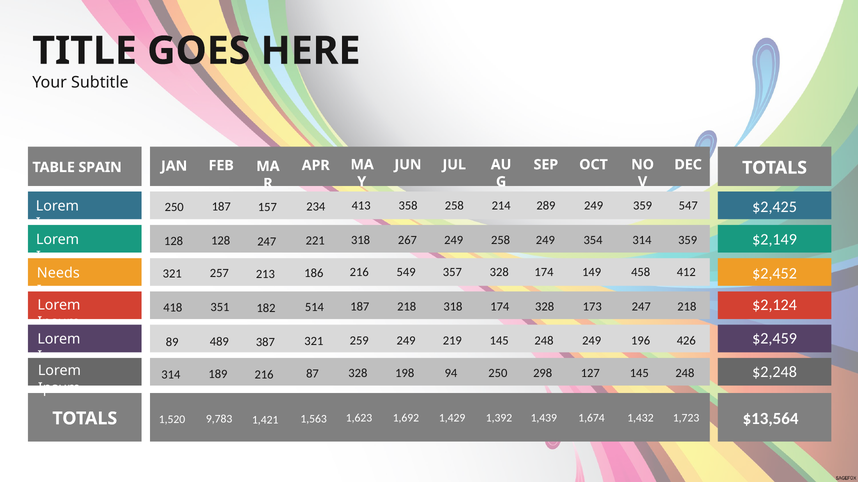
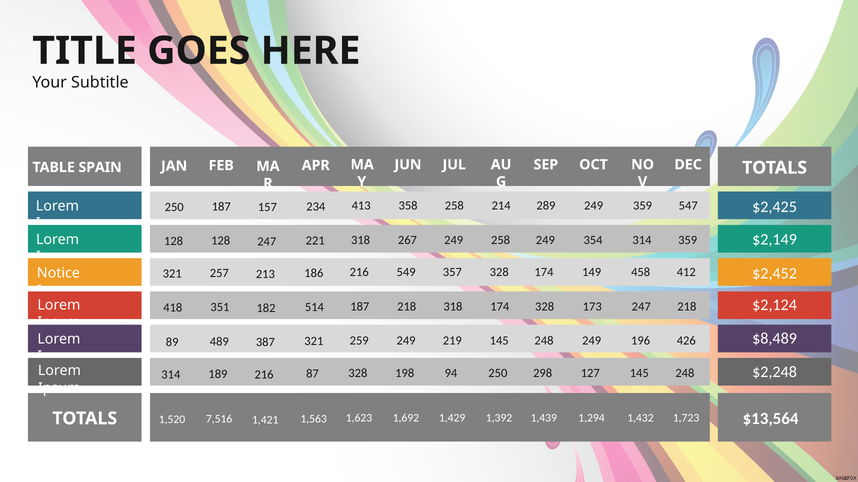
Needs: Needs -> Notice
$2,459: $2,459 -> $8,489
1,674: 1,674 -> 1,294
9,783: 9,783 -> 7,516
